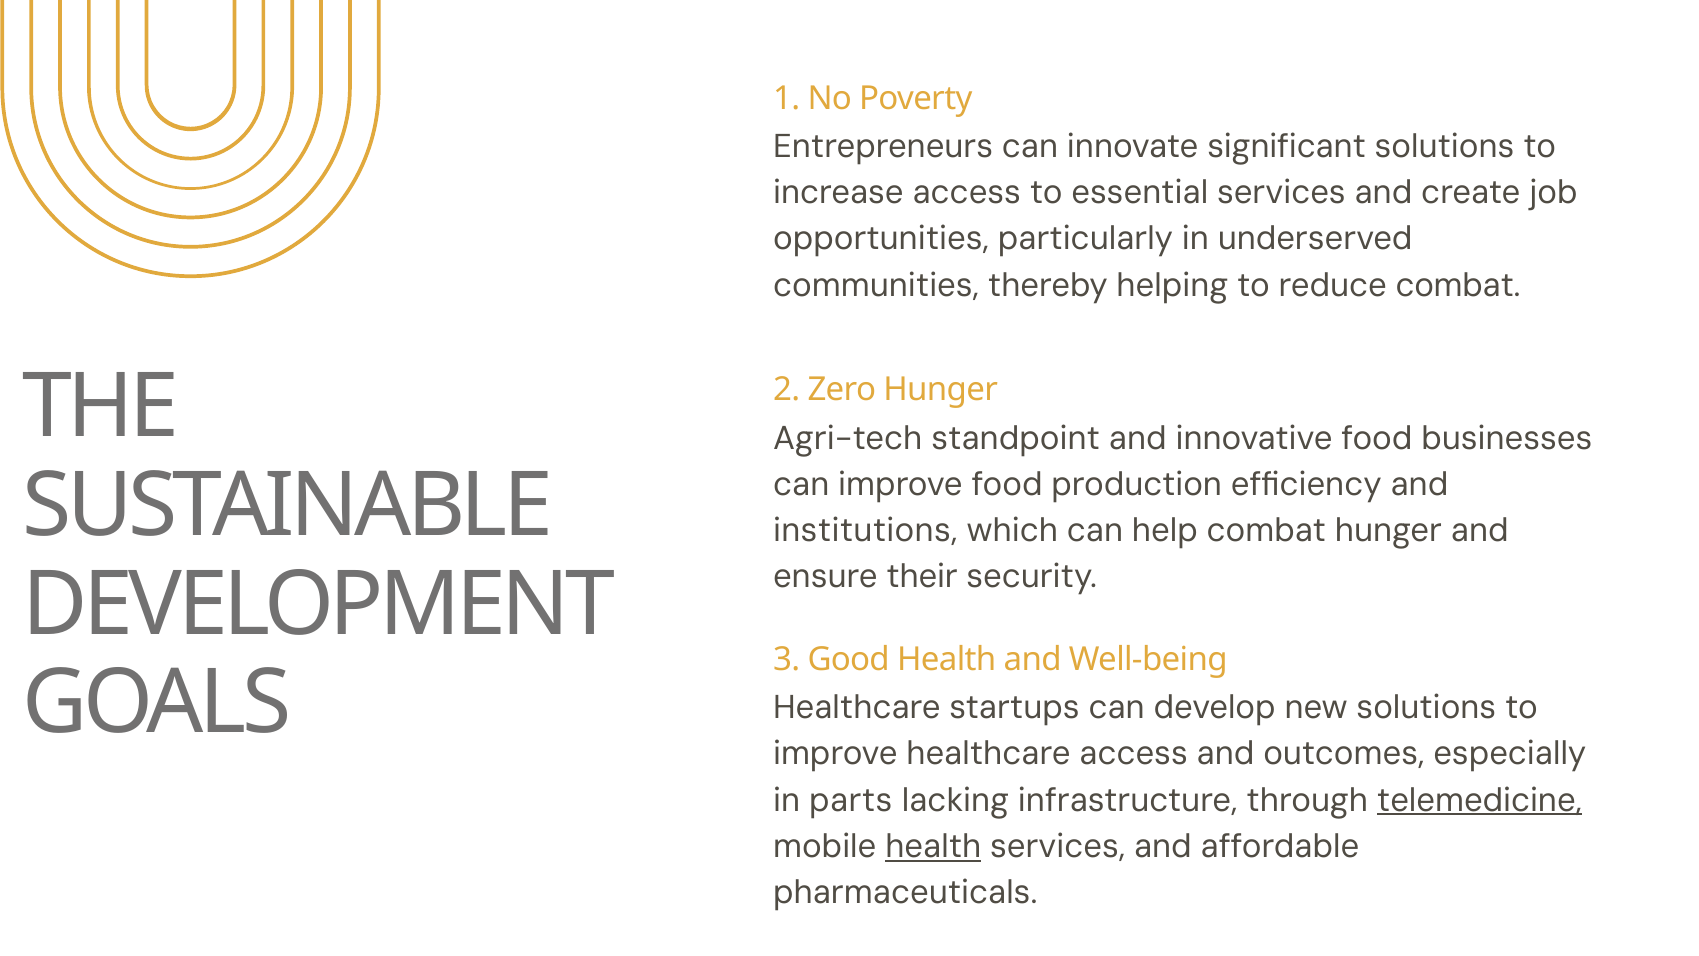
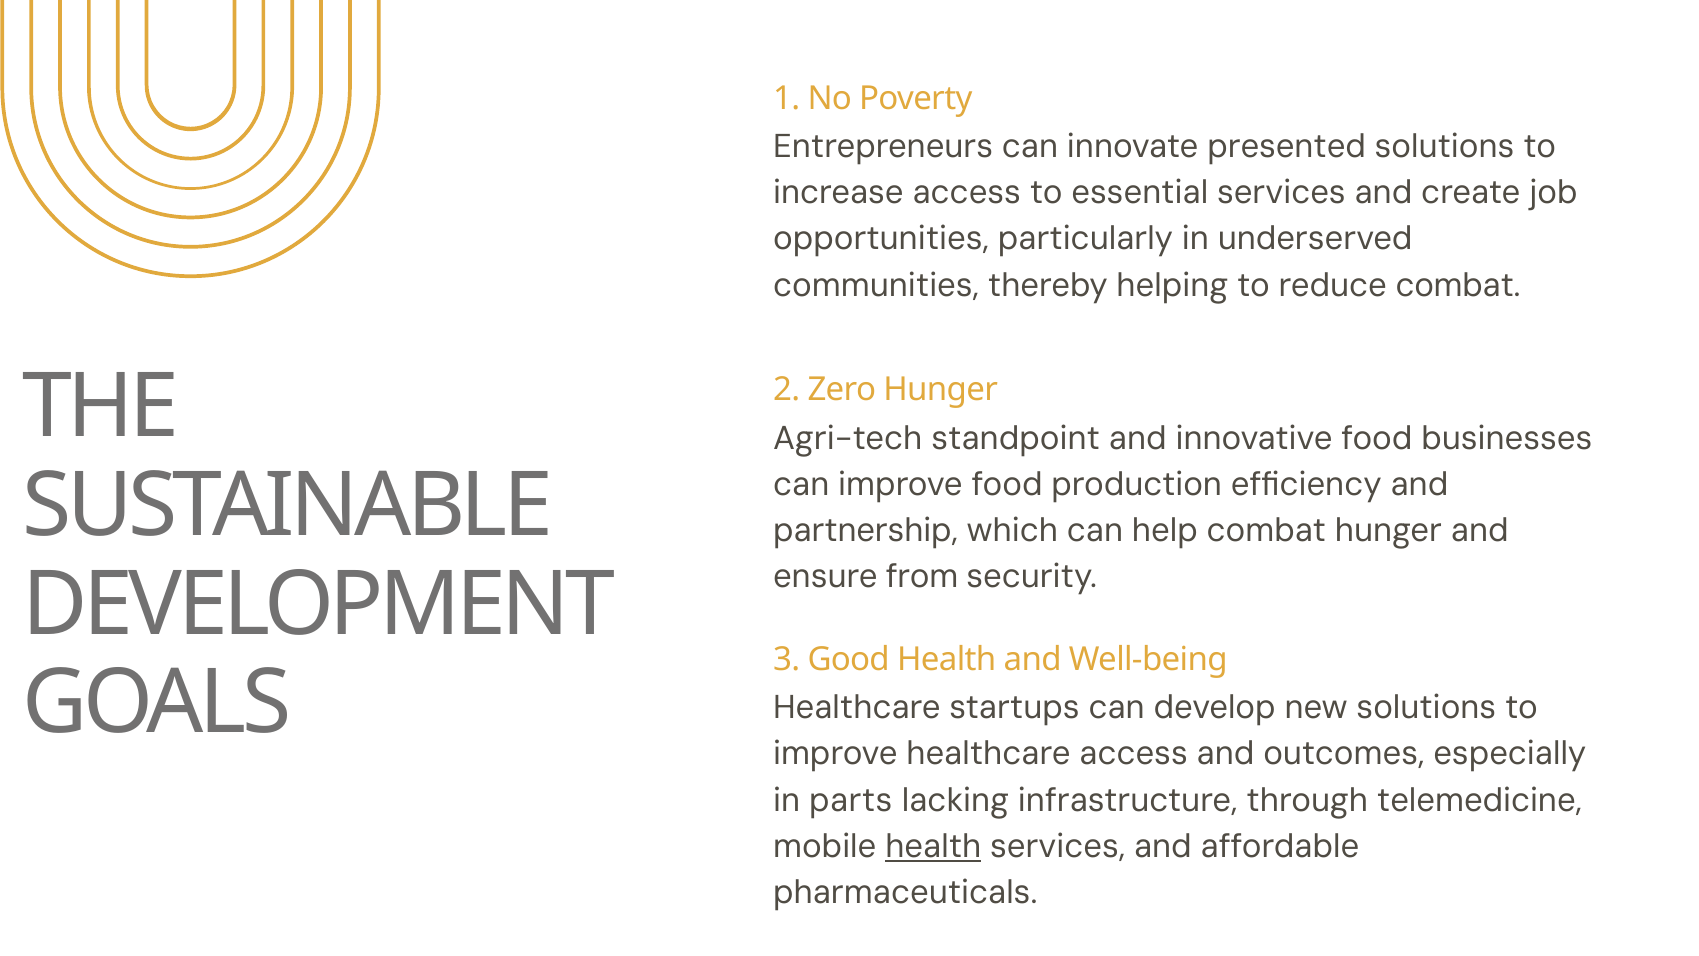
significant: significant -> presented
institutions: institutions -> partnership
their: their -> from
telemedicine underline: present -> none
